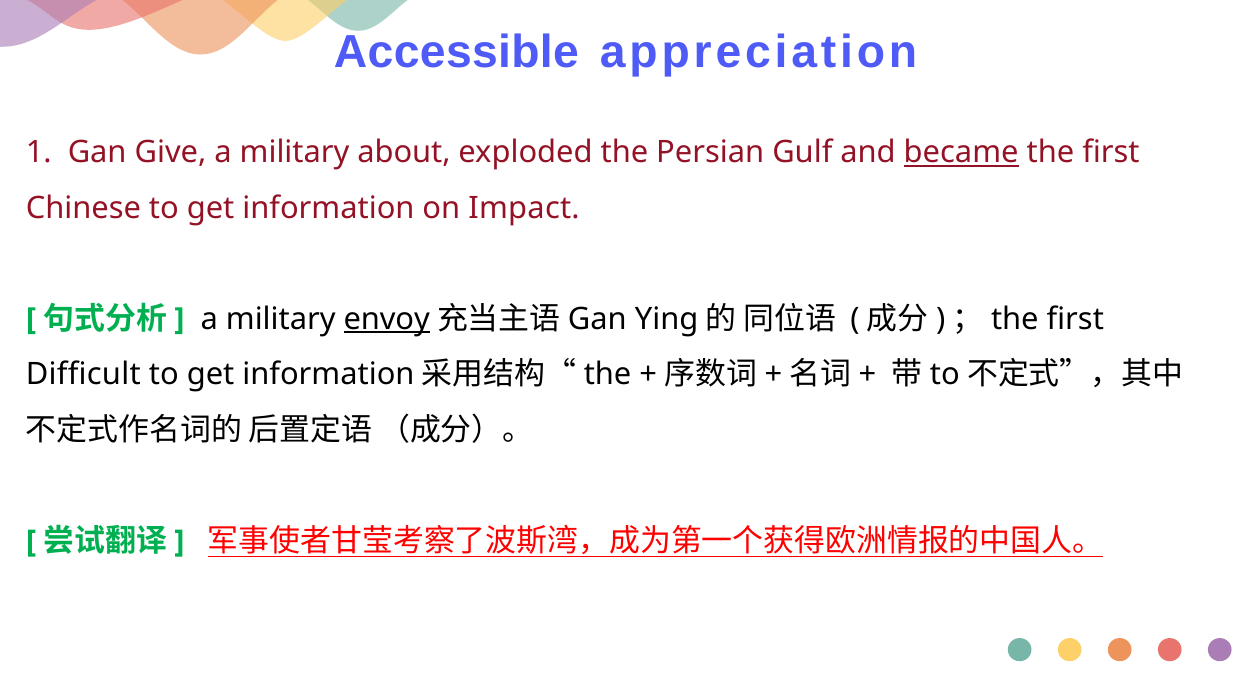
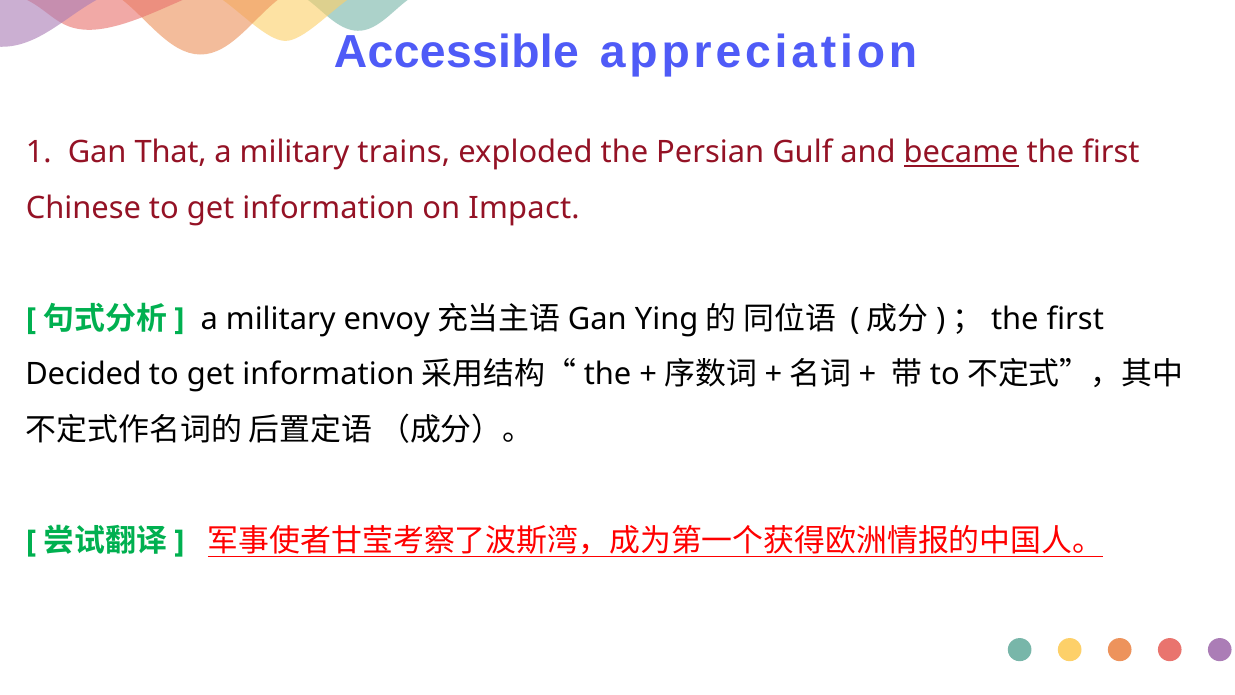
Give: Give -> That
about: about -> trains
envoy underline: present -> none
Difficult: Difficult -> Decided
